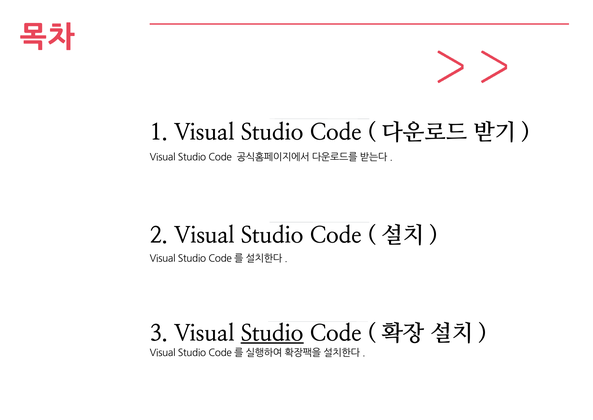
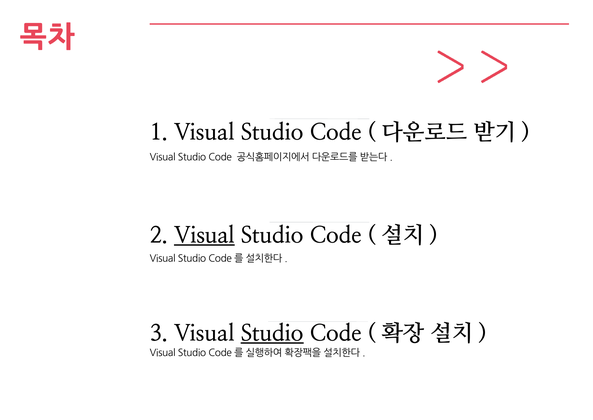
Visual at (204, 235) underline: none -> present
